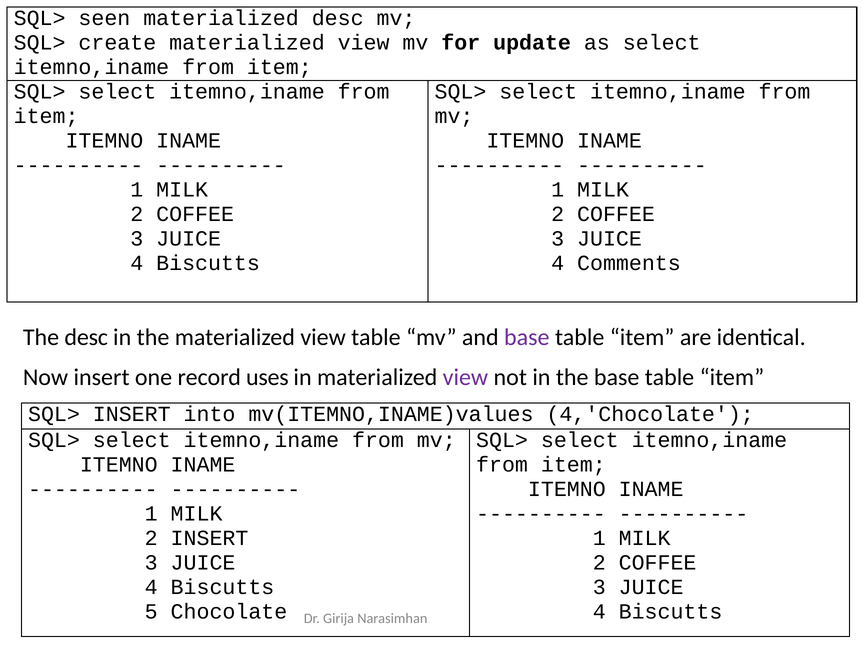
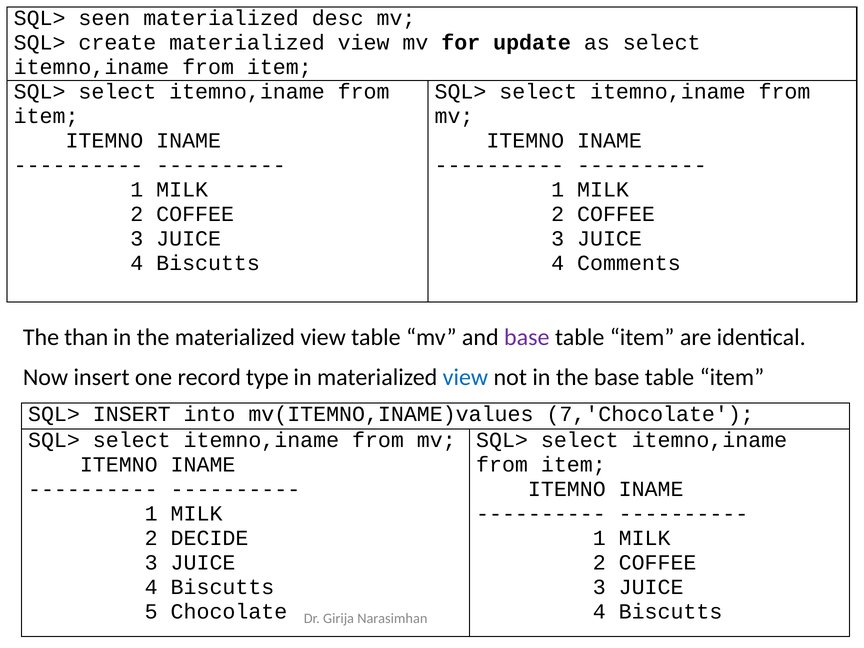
The desc: desc -> than
uses: uses -> type
view at (465, 377) colour: purple -> blue
4,'Chocolate: 4,'Chocolate -> 7,'Chocolate
2 INSERT: INSERT -> DECIDE
